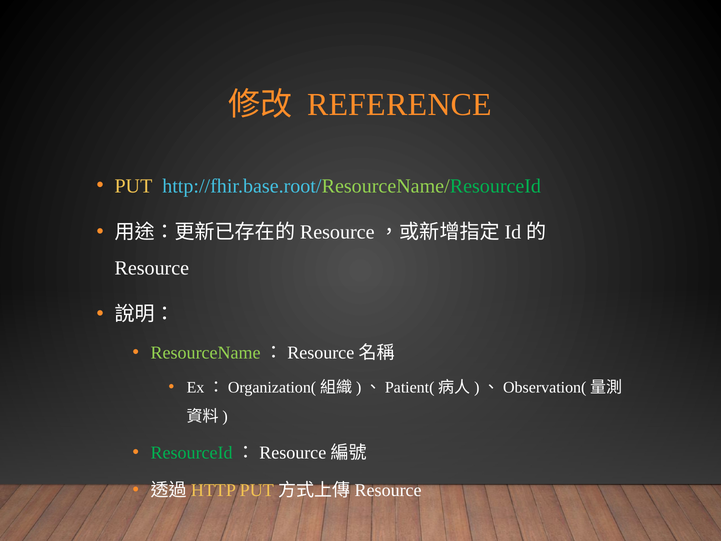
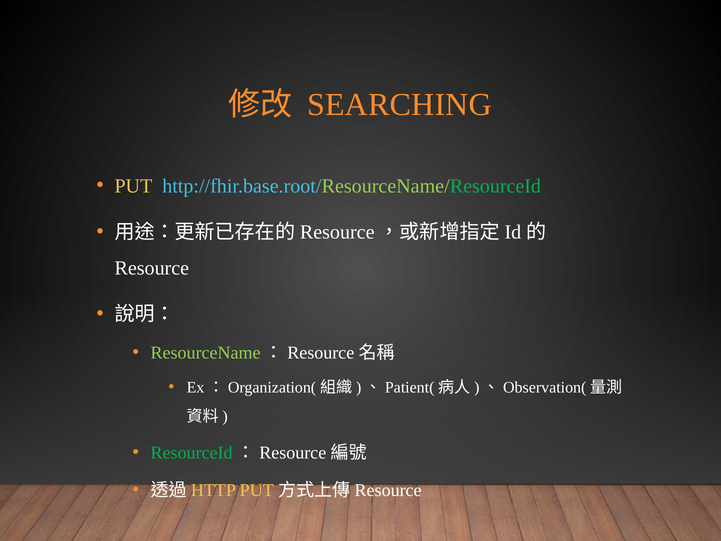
REFERENCE: REFERENCE -> SEARCHING
